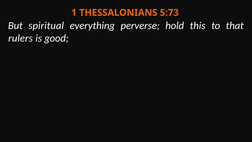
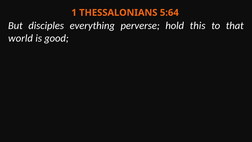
5:73: 5:73 -> 5:64
spiritual: spiritual -> disciples
rulers: rulers -> world
